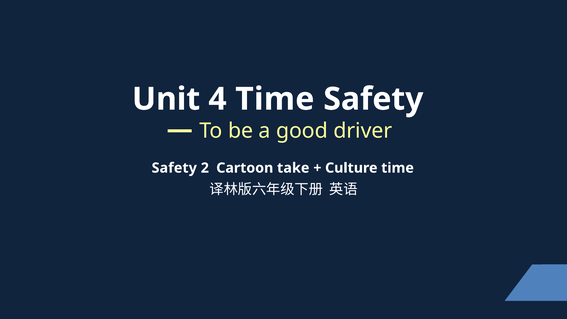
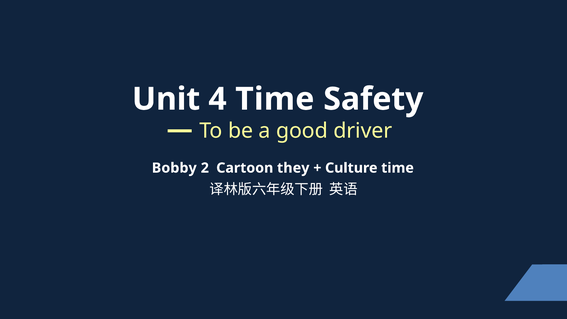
Safety at (174, 168): Safety -> Bobby
take: take -> they
